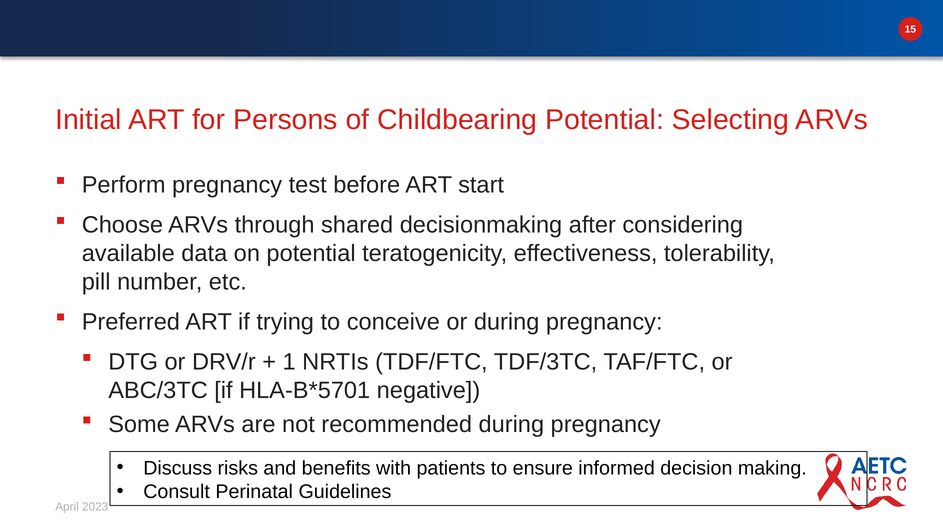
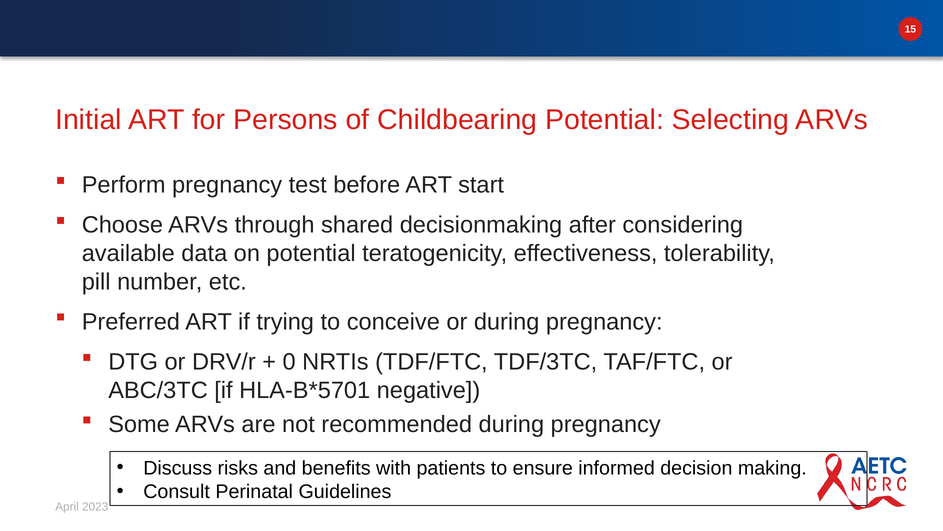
1: 1 -> 0
